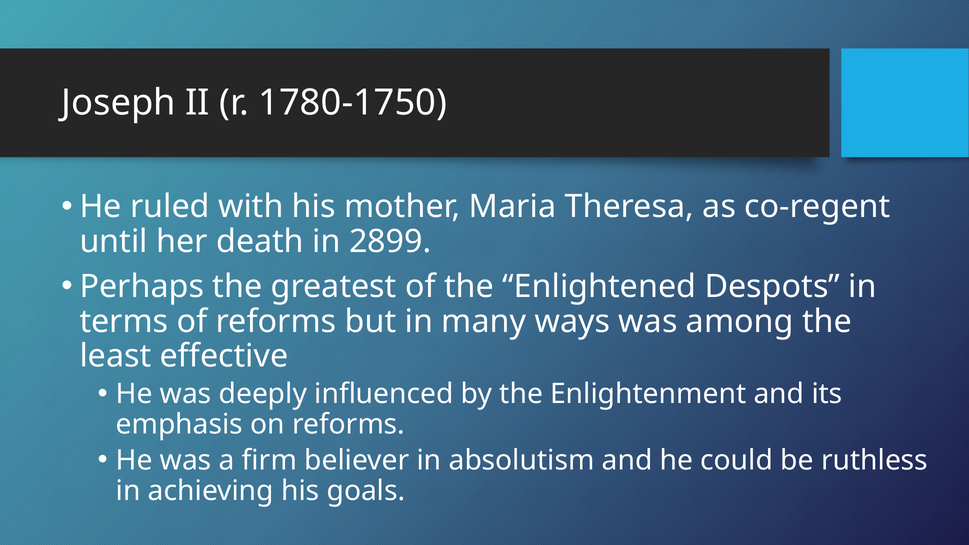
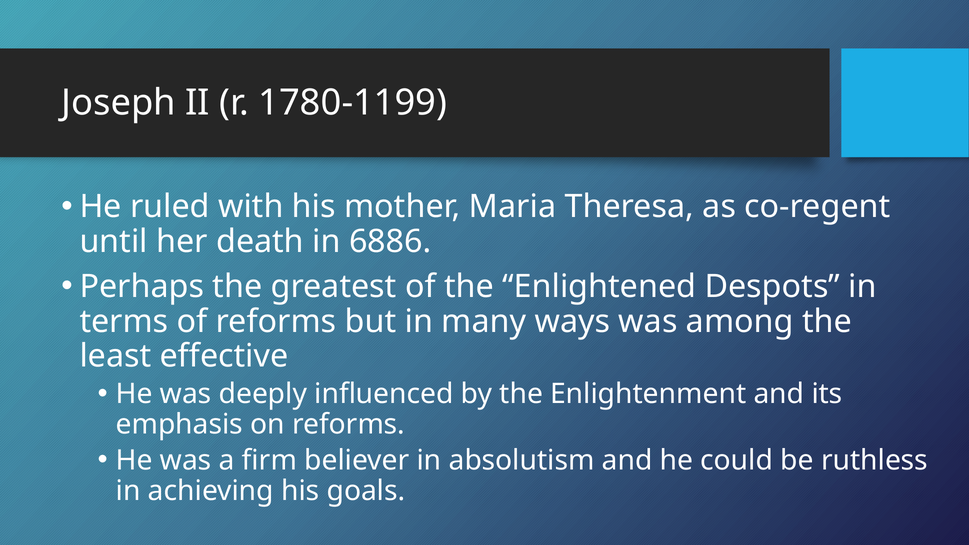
1780-1750: 1780-1750 -> 1780-1199
2899: 2899 -> 6886
